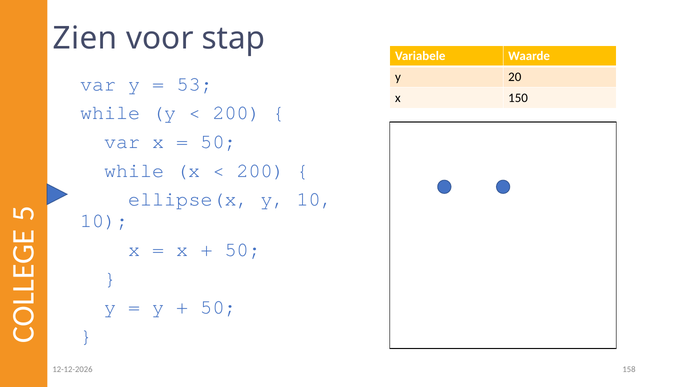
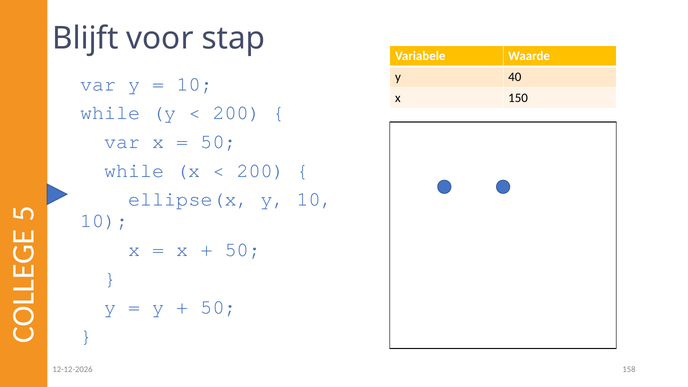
Zien: Zien -> Blijft
20: 20 -> 40
53 at (195, 84): 53 -> 10
